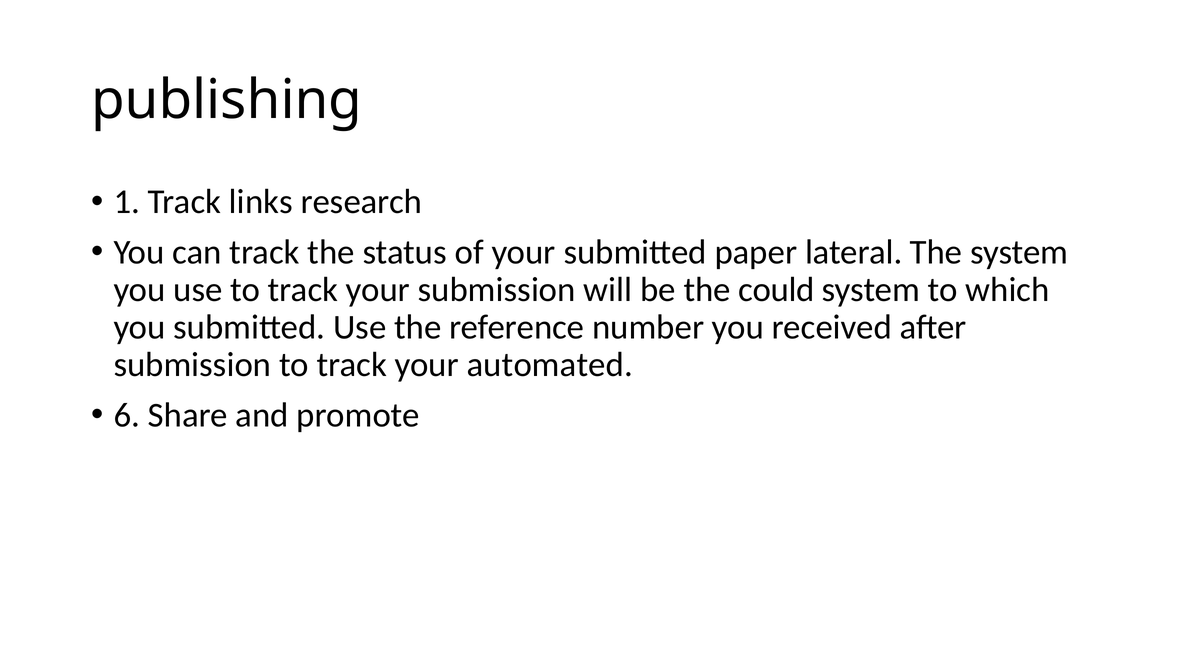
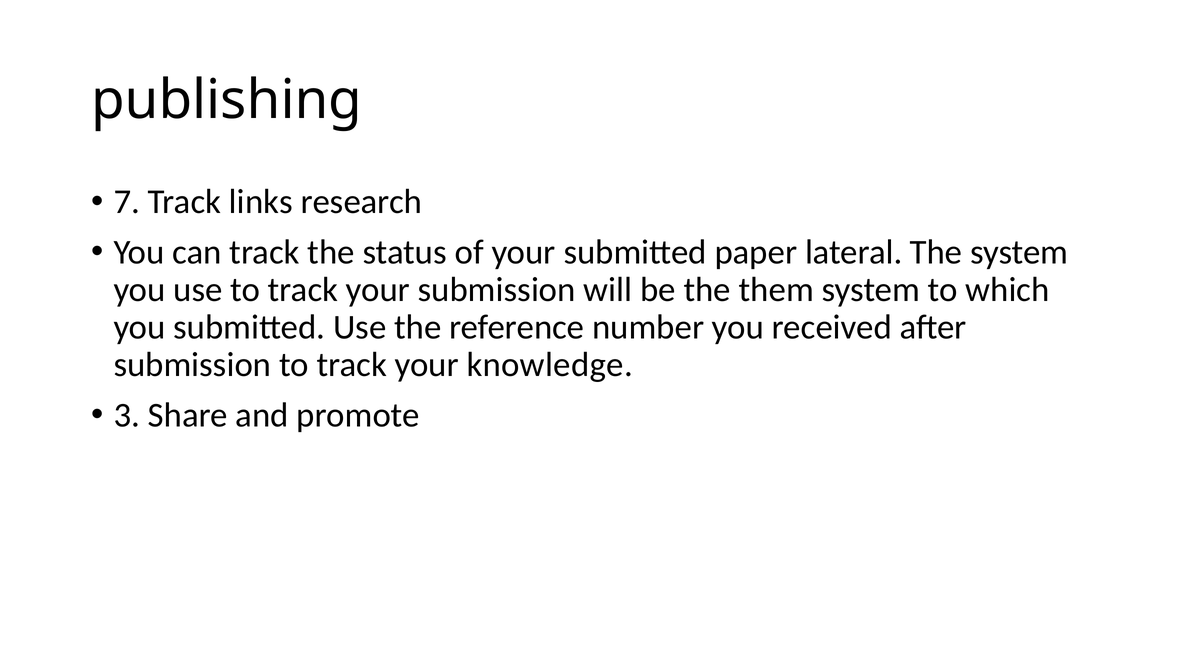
1: 1 -> 7
could: could -> them
automated: automated -> knowledge
6: 6 -> 3
